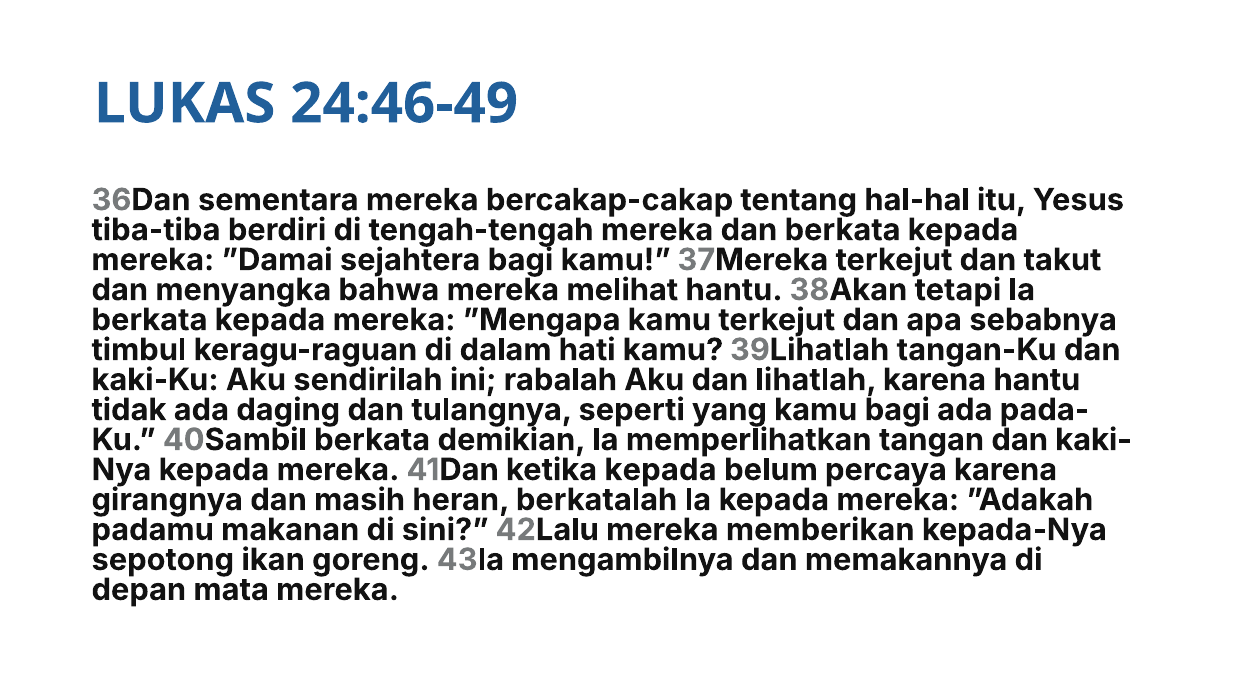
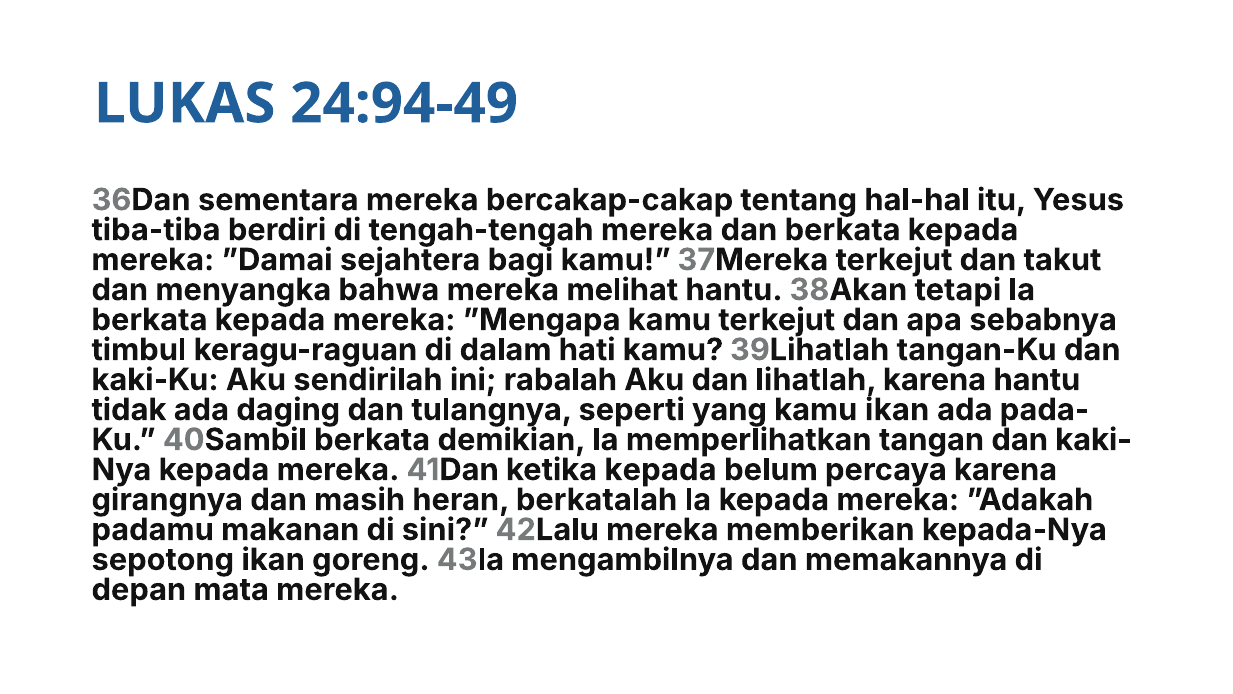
24:46-49: 24:46-49 -> 24:94-49
kamu bagi: bagi -> ikan
